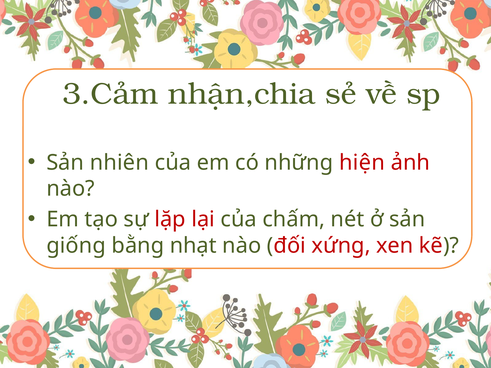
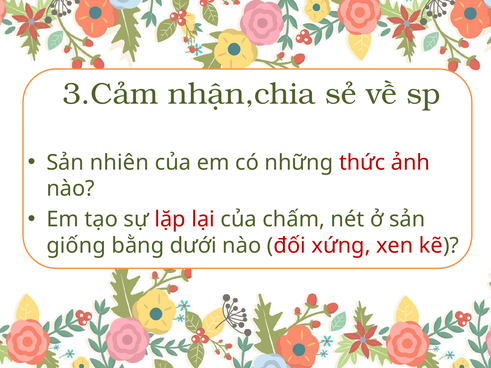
hiện: hiện -> thức
nhạt: nhạt -> dưới
